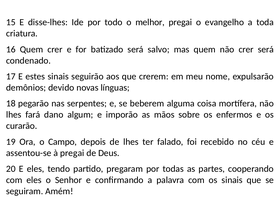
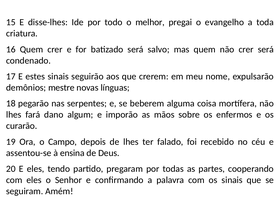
devido: devido -> mestre
à pregai: pregai -> ensina
